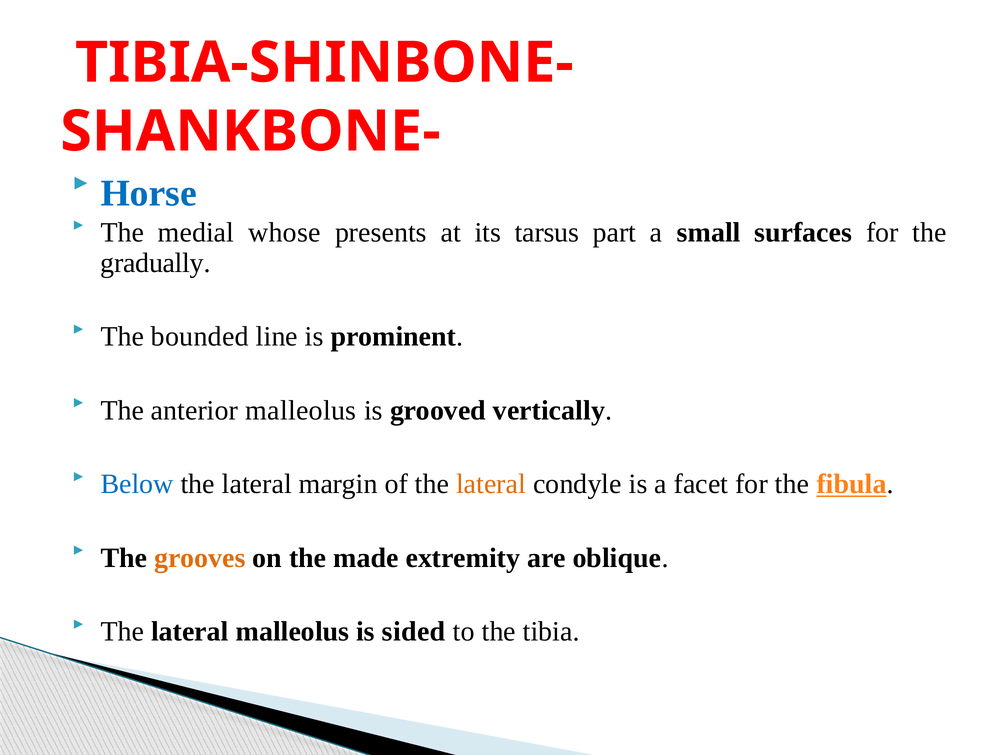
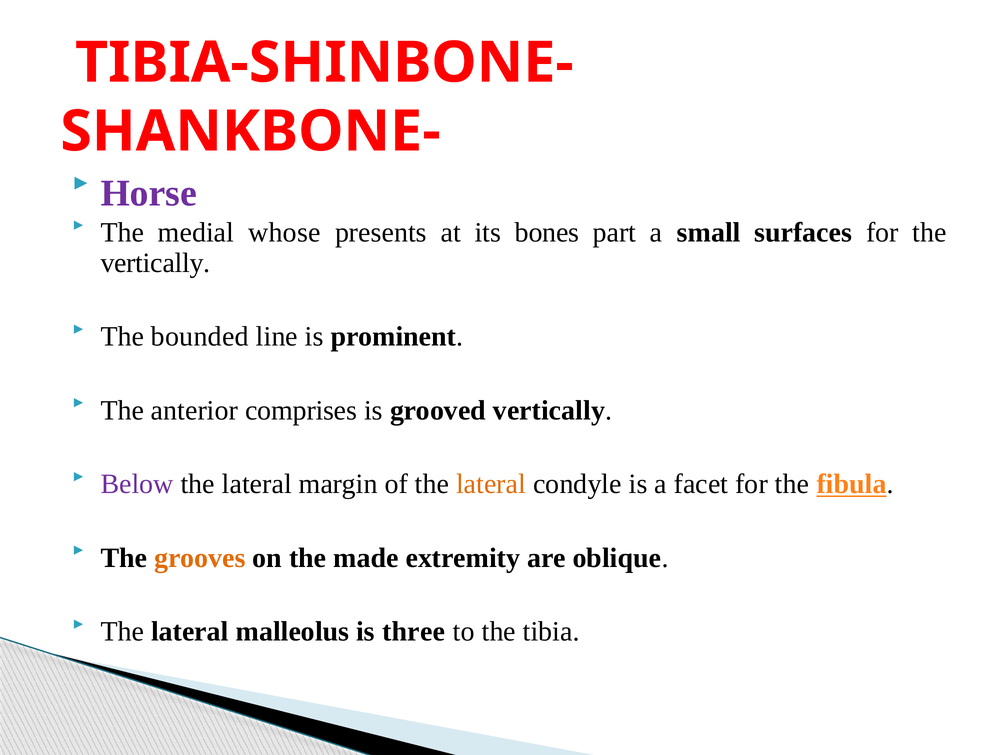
Horse colour: blue -> purple
tarsus: tarsus -> bones
gradually at (156, 263): gradually -> vertically
anterior malleolus: malleolus -> comprises
Below colour: blue -> purple
sided: sided -> three
